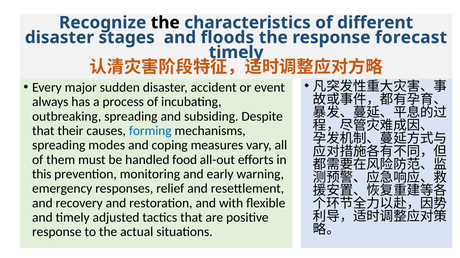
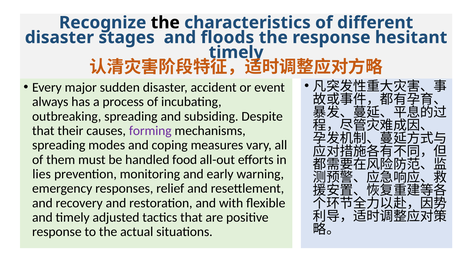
forecast: forecast -> hesitant
forming colour: blue -> purple
this: this -> lies
